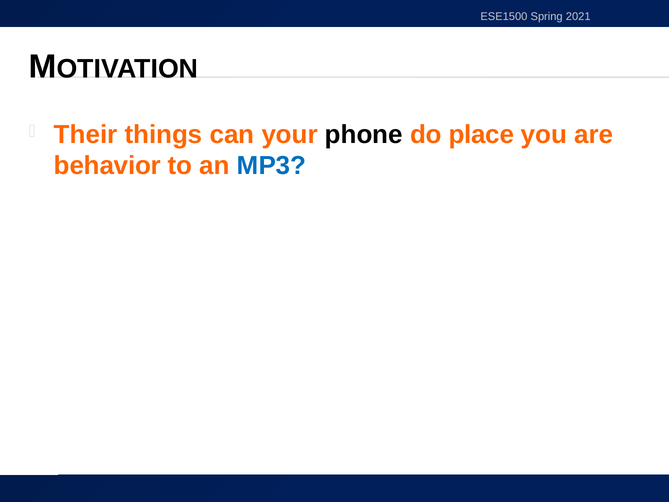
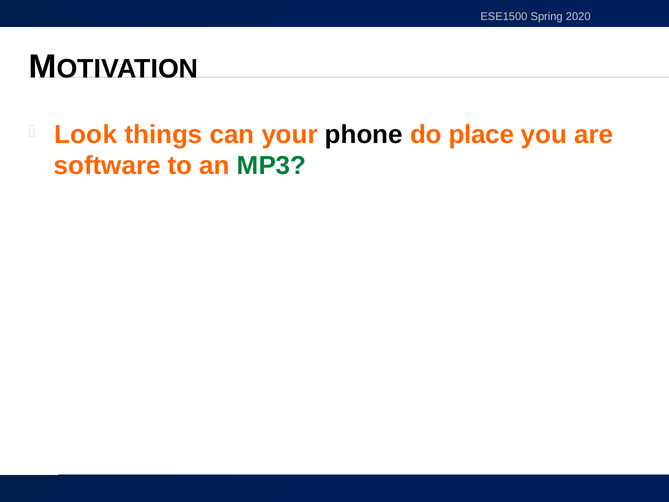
2021: 2021 -> 2020
Their: Their -> Look
behavior: behavior -> software
MP3 colour: blue -> green
